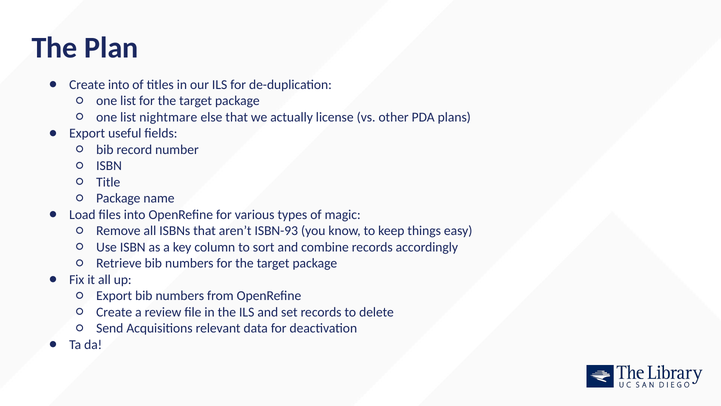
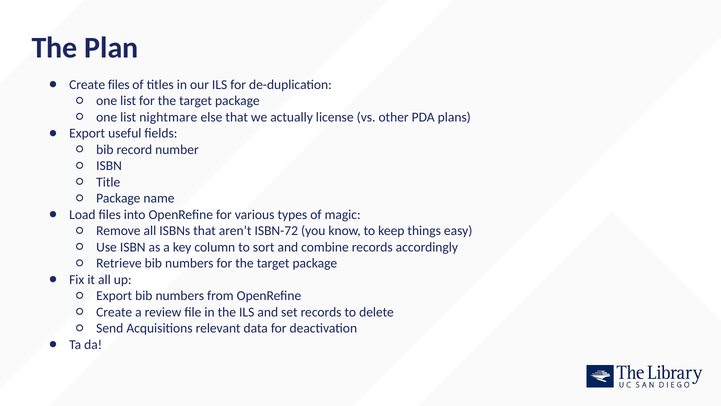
Create into: into -> files
ISBN-93: ISBN-93 -> ISBN-72
